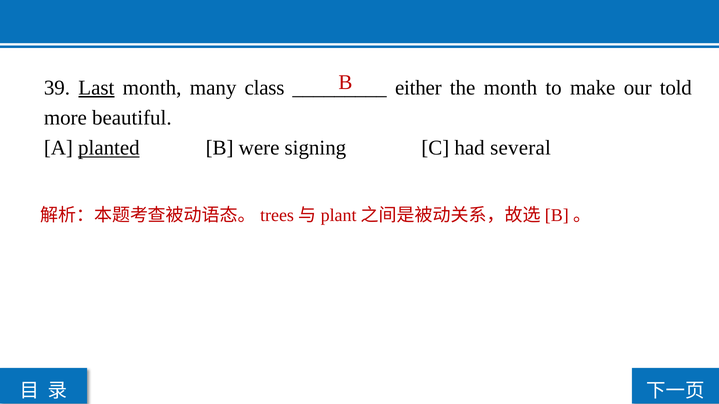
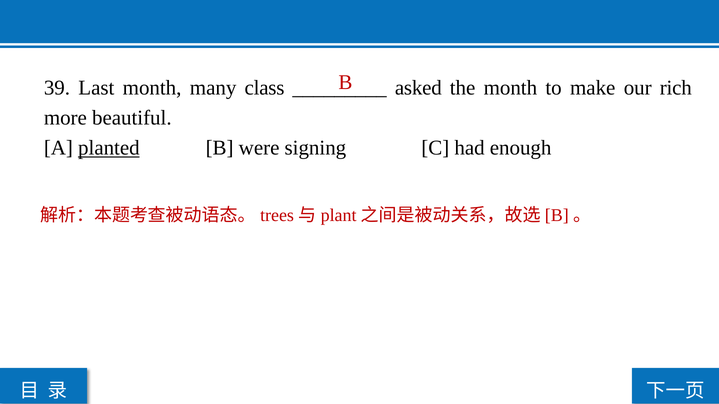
Last underline: present -> none
either: either -> asked
told: told -> rich
several: several -> enough
